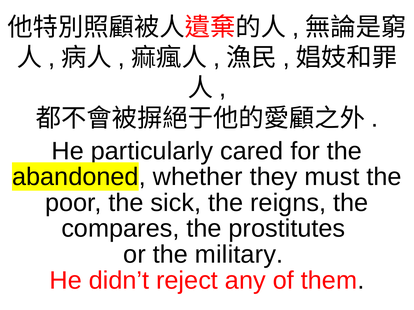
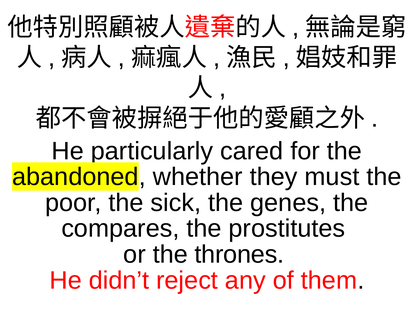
reigns: reigns -> genes
military: military -> thrones
